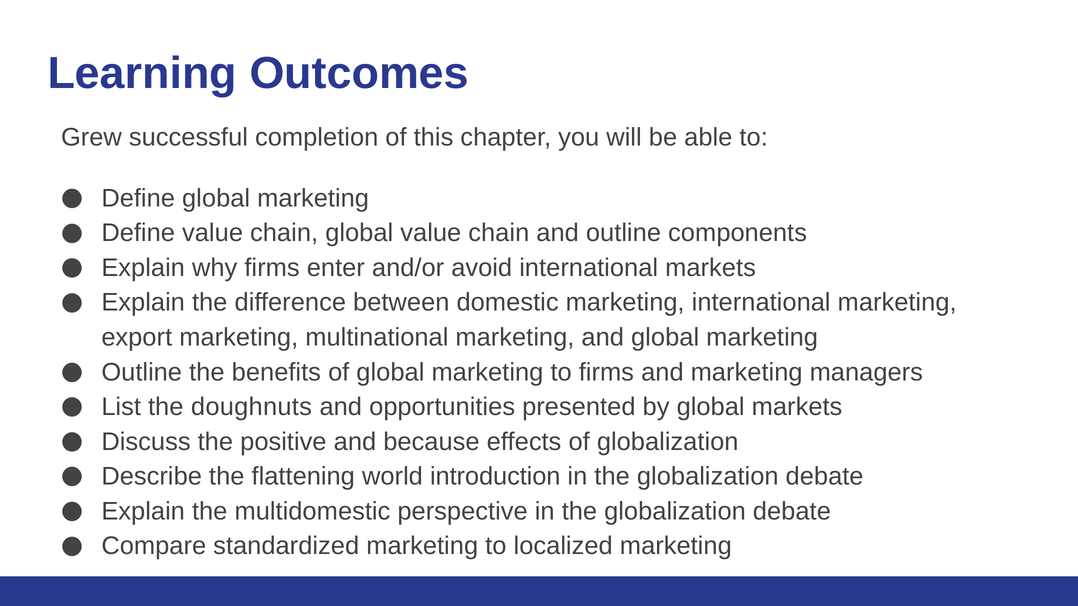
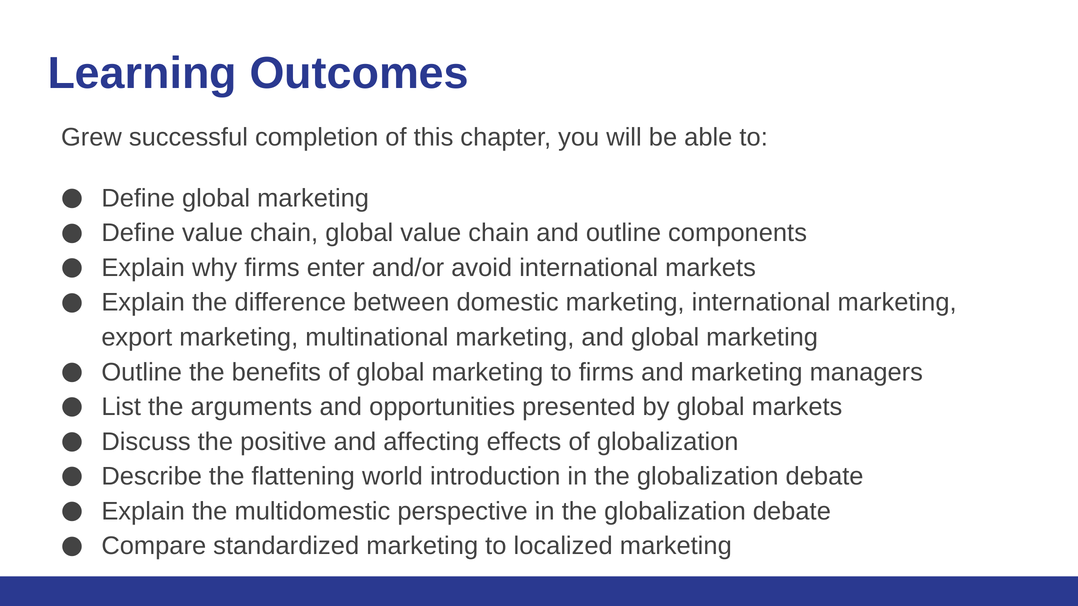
doughnuts: doughnuts -> arguments
because: because -> affecting
